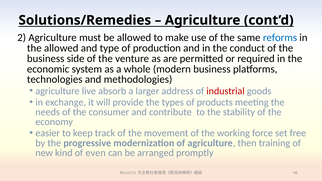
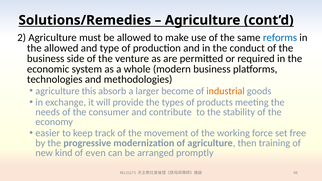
live: live -> this
address: address -> become
industrial colour: red -> orange
